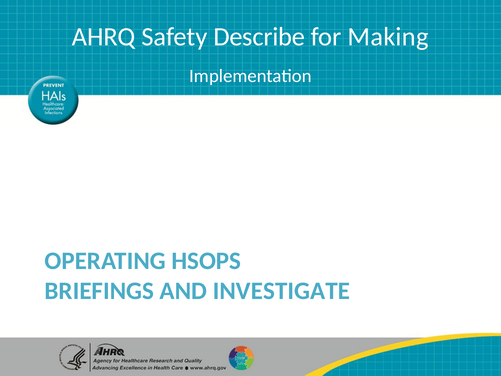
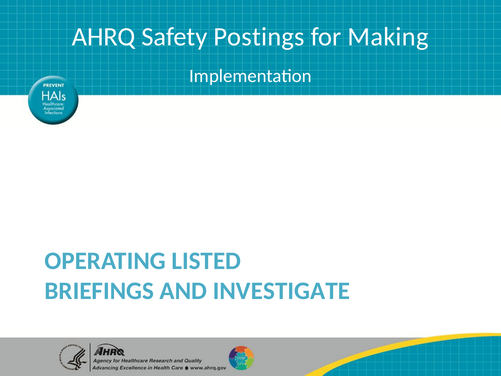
Describe: Describe -> Postings
HSOPS: HSOPS -> LISTED
